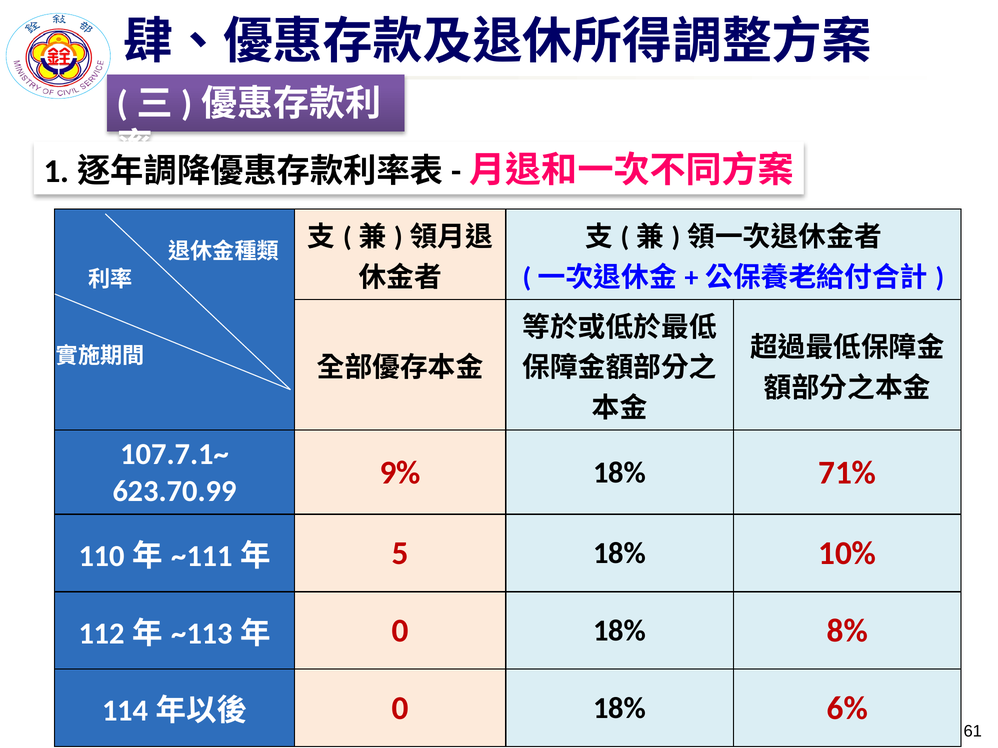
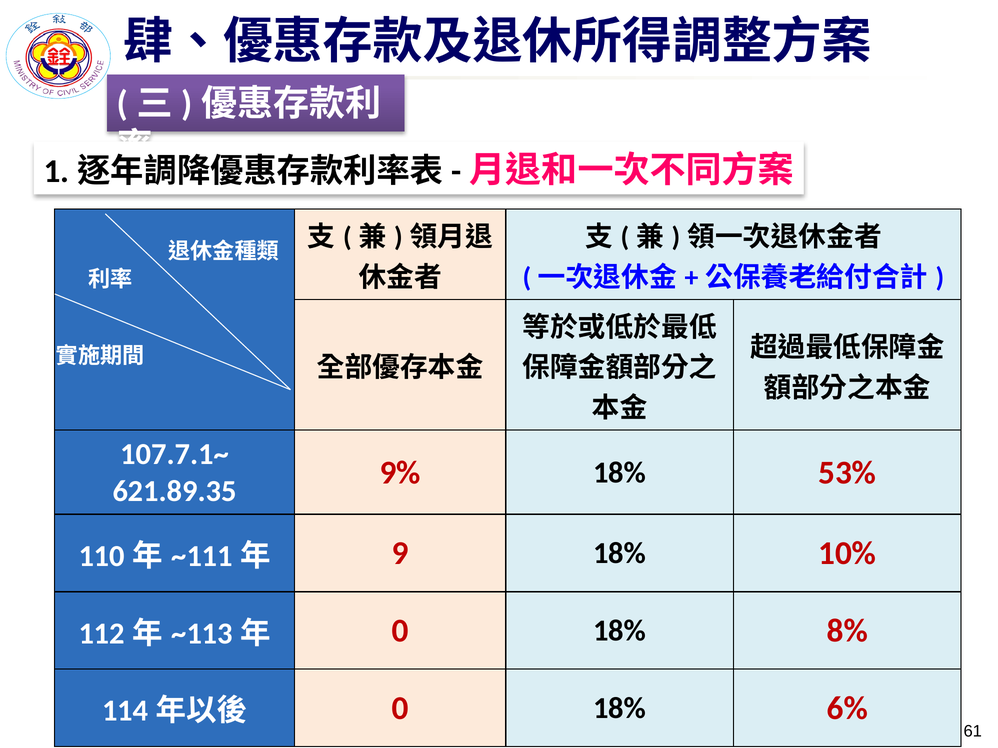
71%: 71% -> 53%
623.70.99: 623.70.99 -> 621.89.35
5: 5 -> 9
